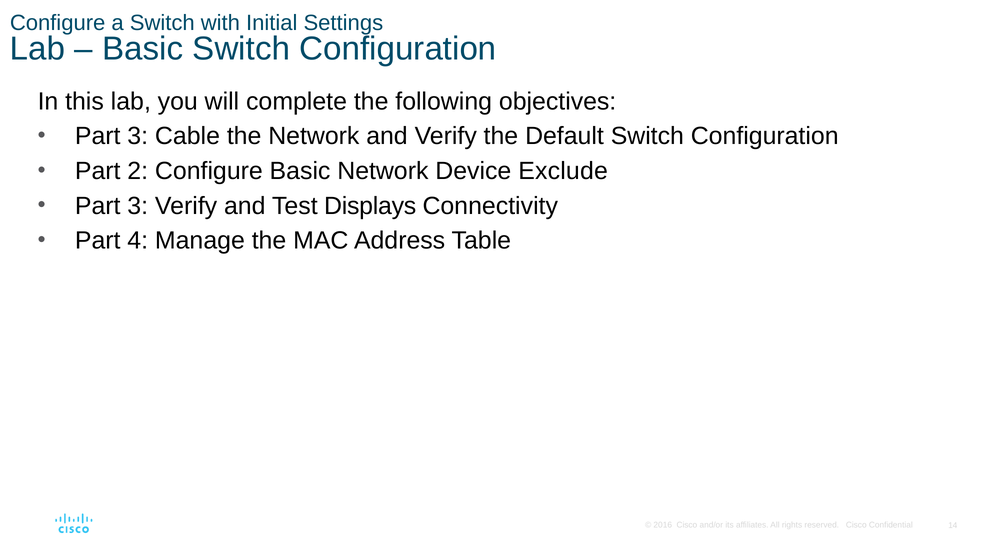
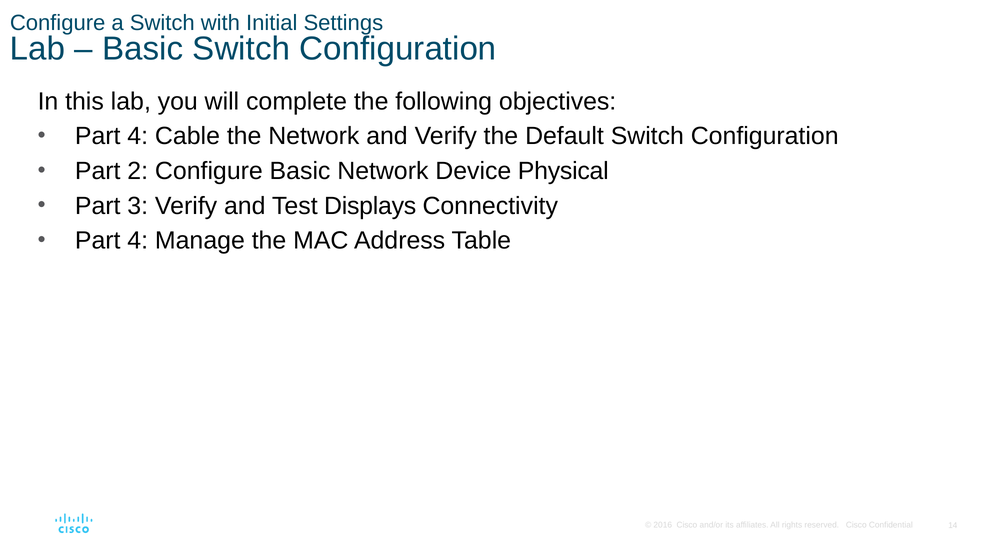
3 at (138, 136): 3 -> 4
Exclude: Exclude -> Physical
